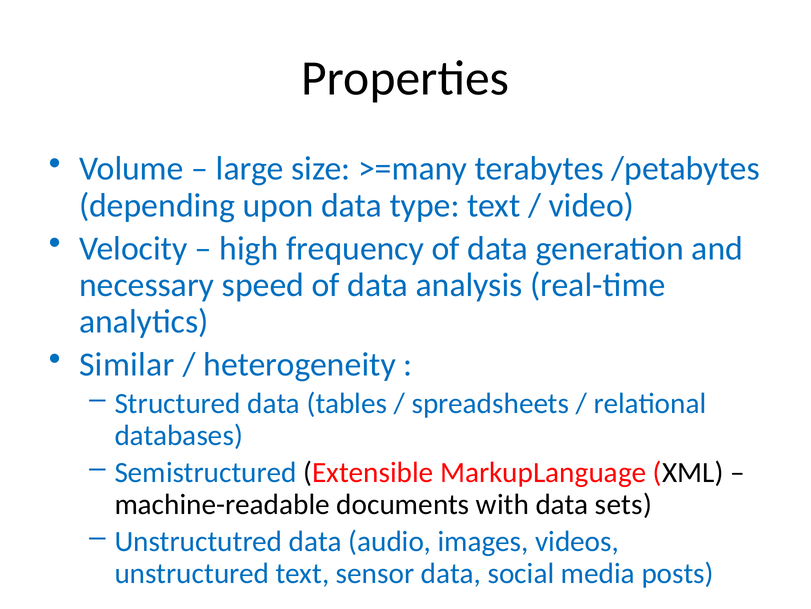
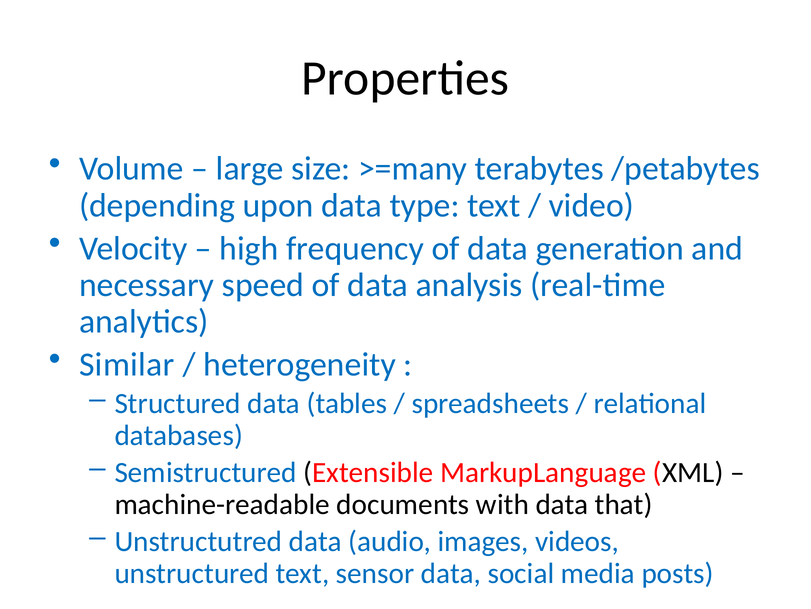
sets: sets -> that
